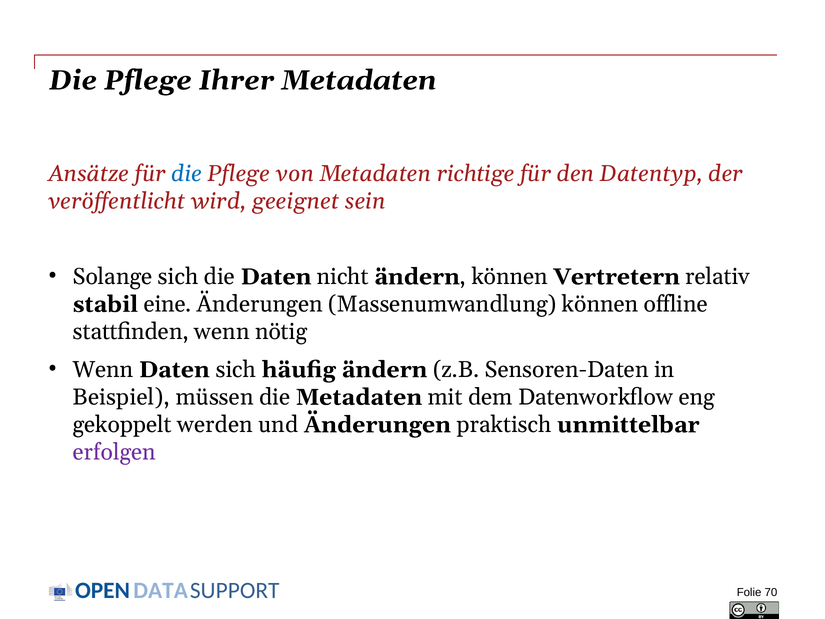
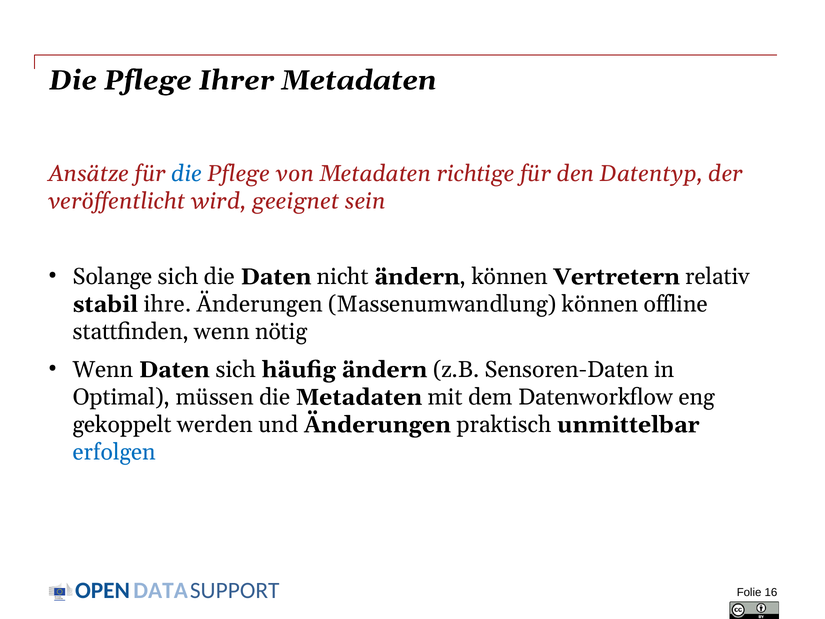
eine: eine -> ihre
Beispiel: Beispiel -> Optimal
erfolgen colour: purple -> blue
70: 70 -> 16
